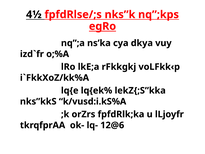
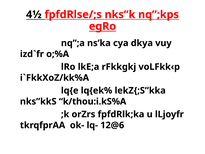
k/vusd:i.kS%A: k/vusd:i.kS%A -> k/thou:i.kS%A
